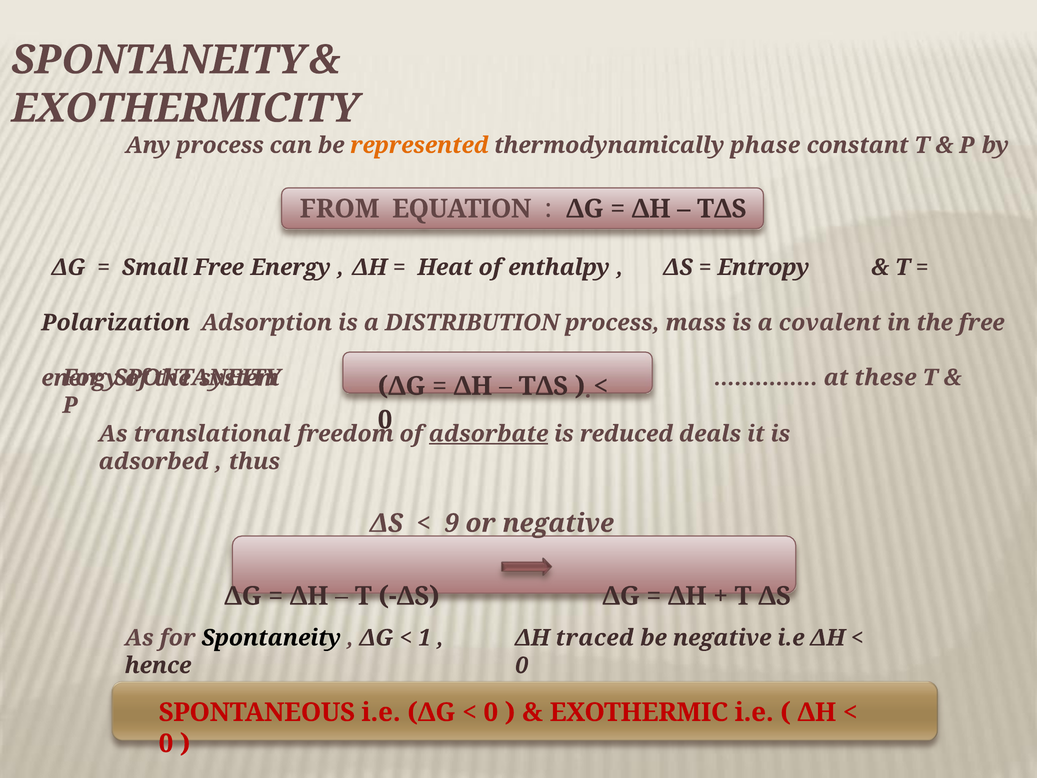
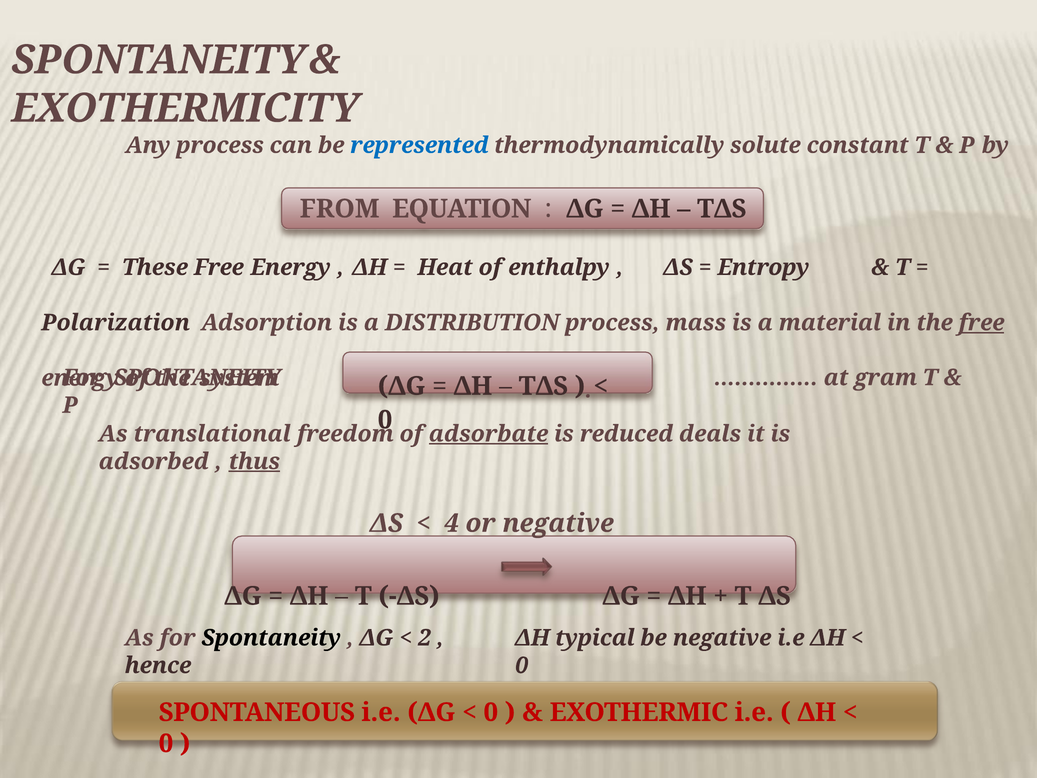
represented colour: orange -> blue
phase: phase -> solute
Small: Small -> These
covalent: covalent -> material
free at (982, 323) underline: none -> present
these: these -> gram
thus underline: none -> present
9: 9 -> 4
1: 1 -> 2
traced: traced -> typical
